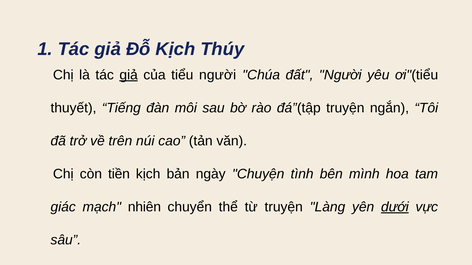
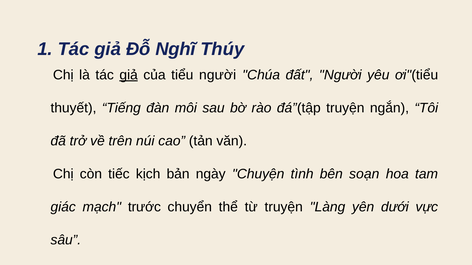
Đỗ Kịch: Kịch -> Nghĩ
tiền: tiền -> tiếc
mình: mình -> soạn
nhiên: nhiên -> trước
dưới underline: present -> none
